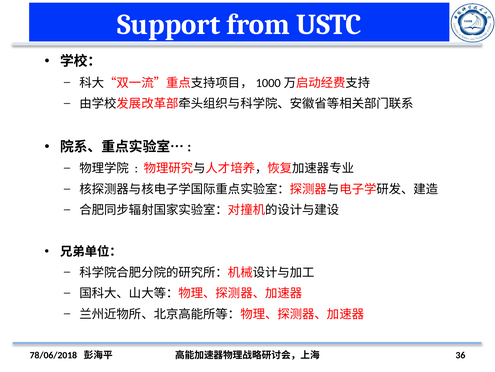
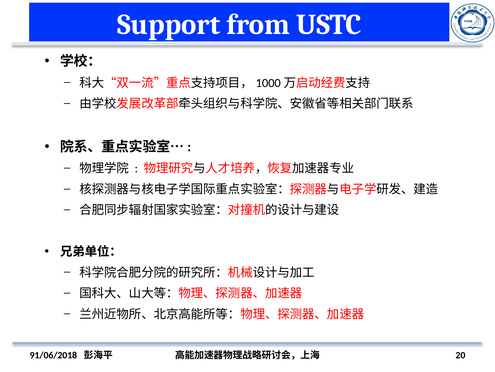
78/06/2018: 78/06/2018 -> 91/06/2018
36: 36 -> 20
